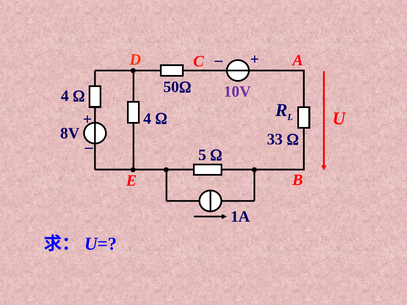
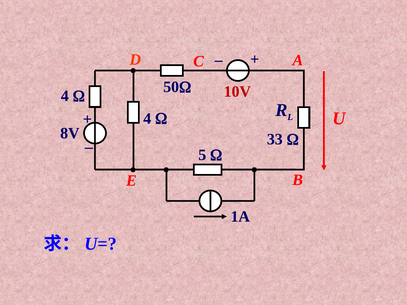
10V colour: purple -> red
